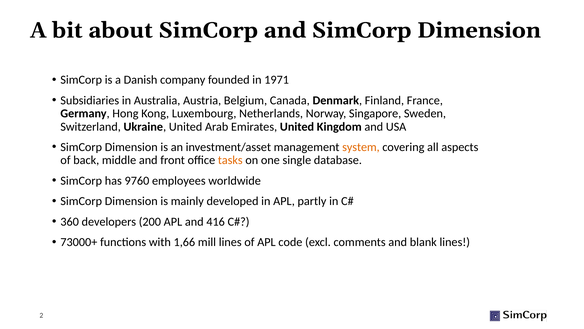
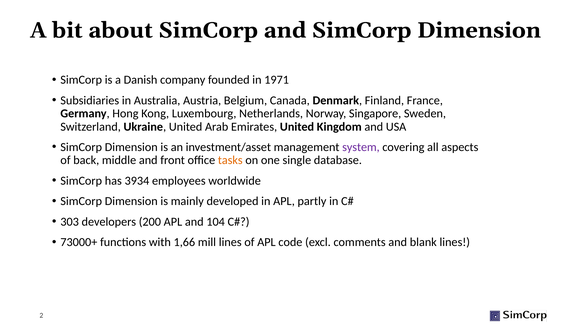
system colour: orange -> purple
9760: 9760 -> 3934
360: 360 -> 303
416: 416 -> 104
